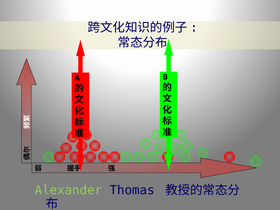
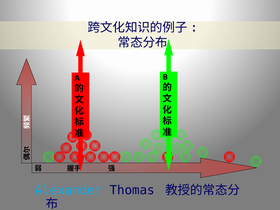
Alexander colour: light green -> light blue
